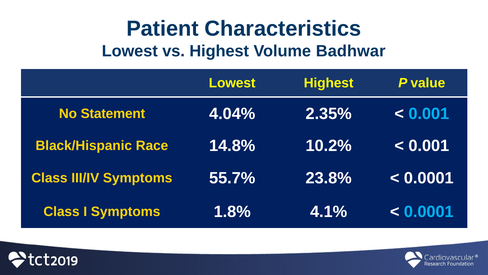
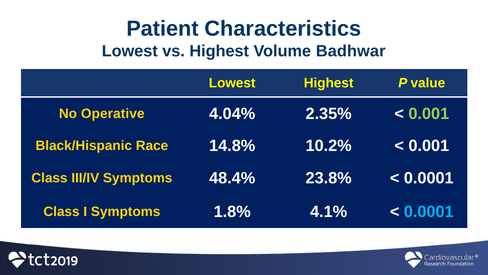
Statement: Statement -> Operative
0.001 at (429, 114) colour: light blue -> light green
55.7%: 55.7% -> 48.4%
